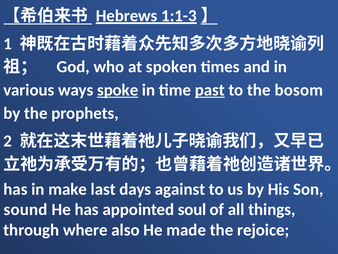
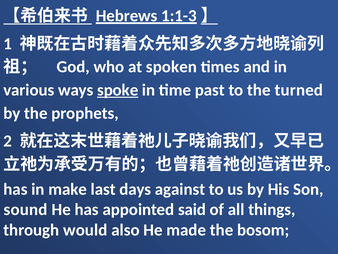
past underline: present -> none
bosom: bosom -> turned
soul: soul -> said
where: where -> would
rejoice: rejoice -> bosom
